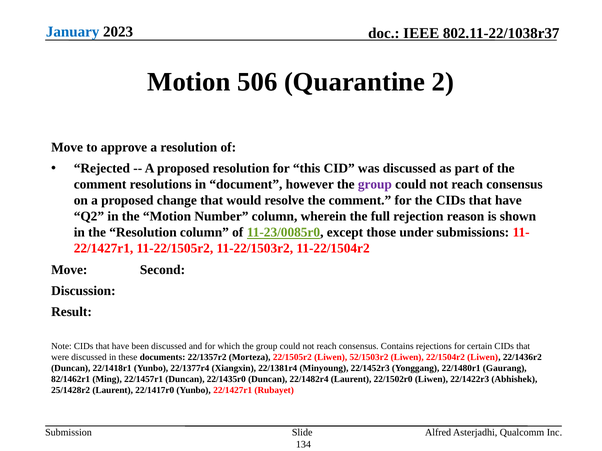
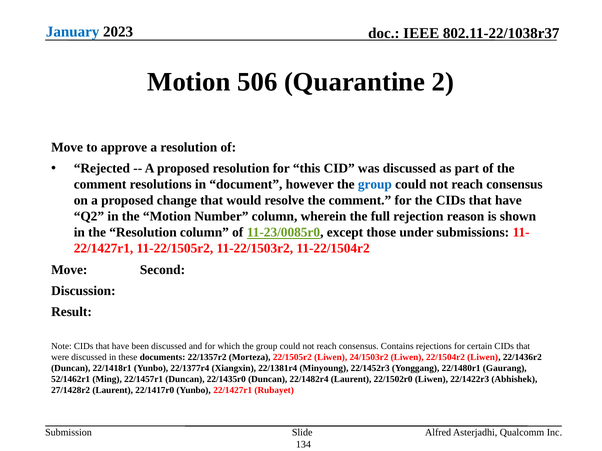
group at (375, 185) colour: purple -> blue
52/1503r2: 52/1503r2 -> 24/1503r2
82/1462r1: 82/1462r1 -> 52/1462r1
25/1428r2: 25/1428r2 -> 27/1428r2
